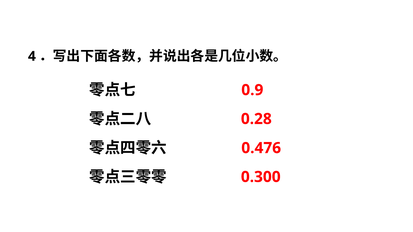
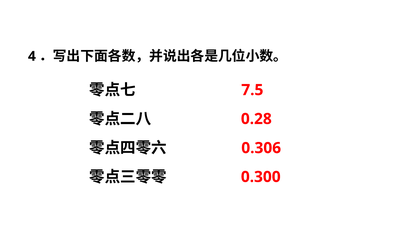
0.9: 0.9 -> 7.5
0.476: 0.476 -> 0.306
